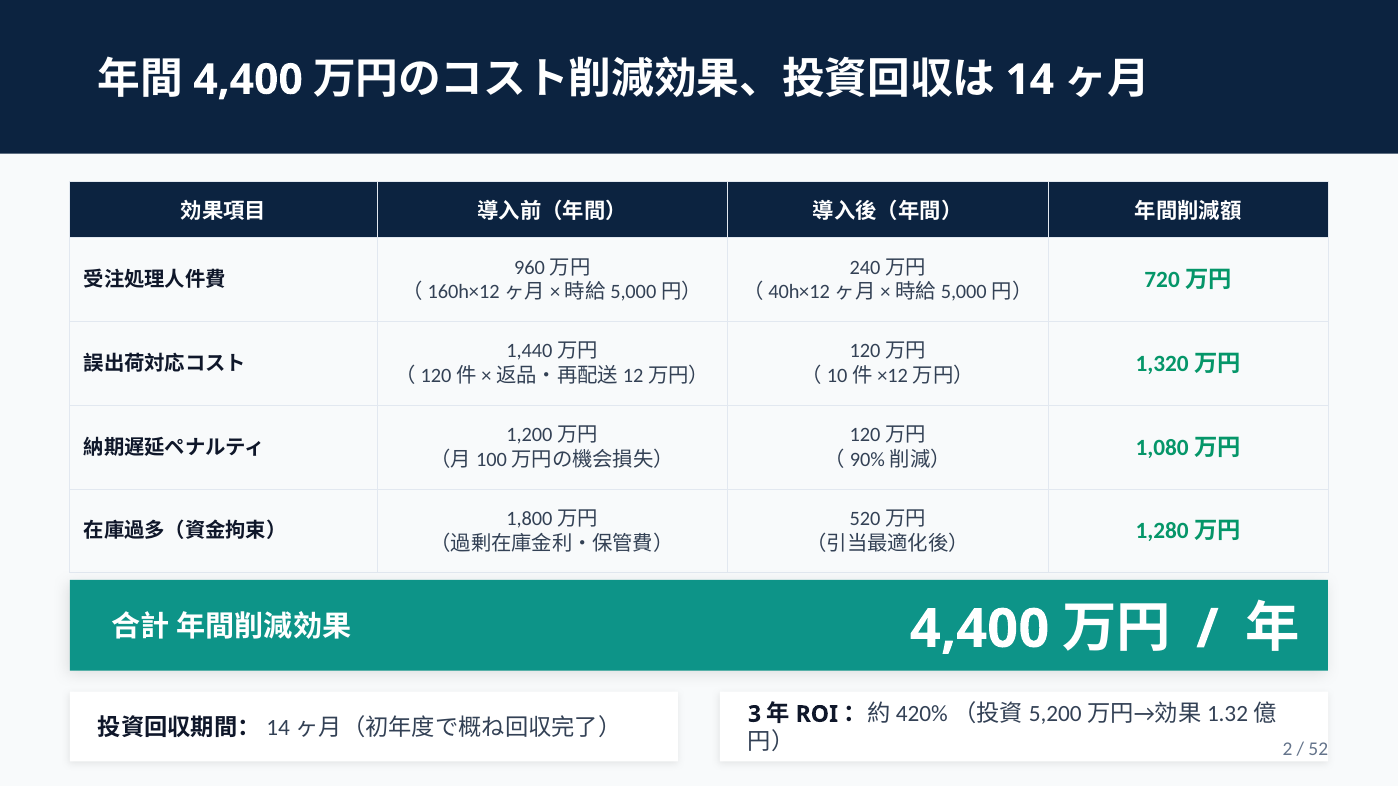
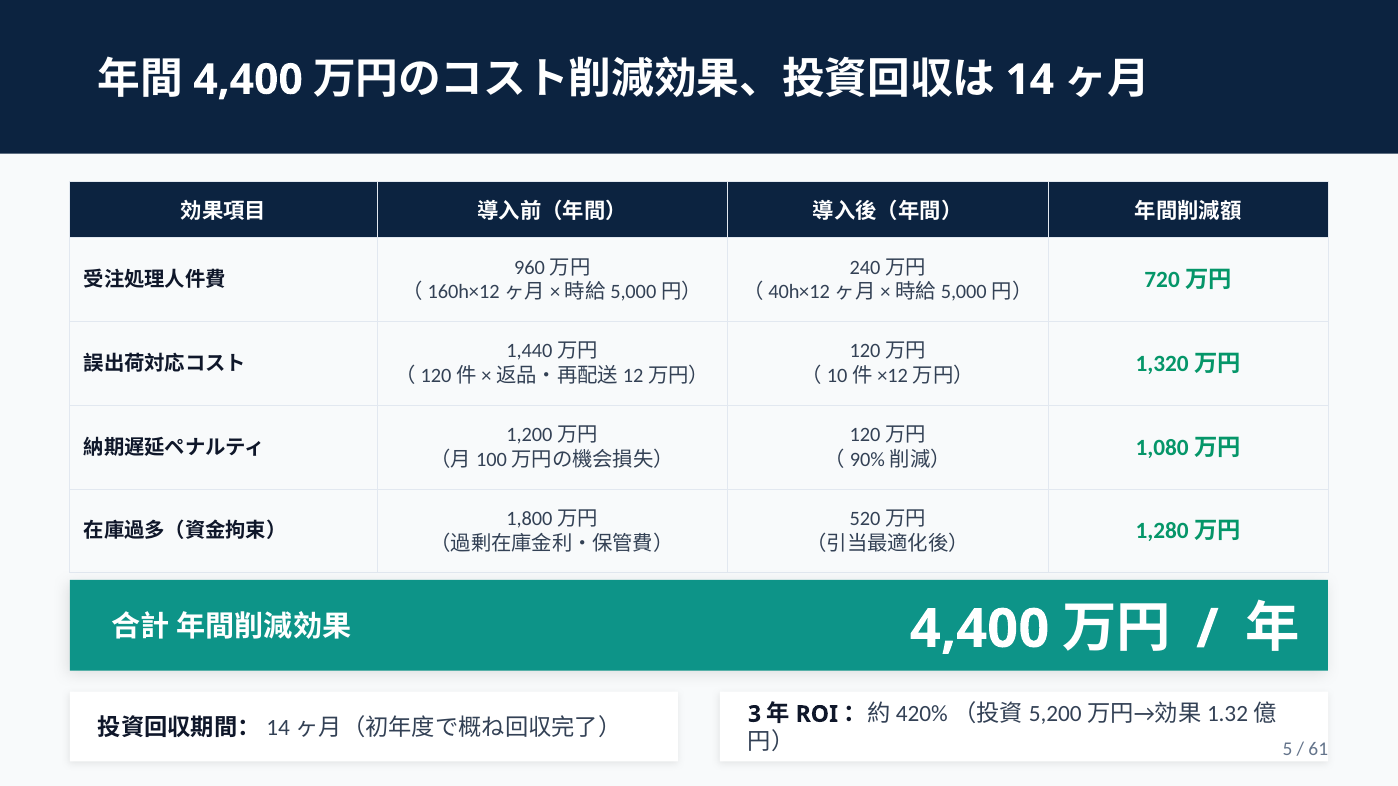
2: 2 -> 5
52: 52 -> 61
